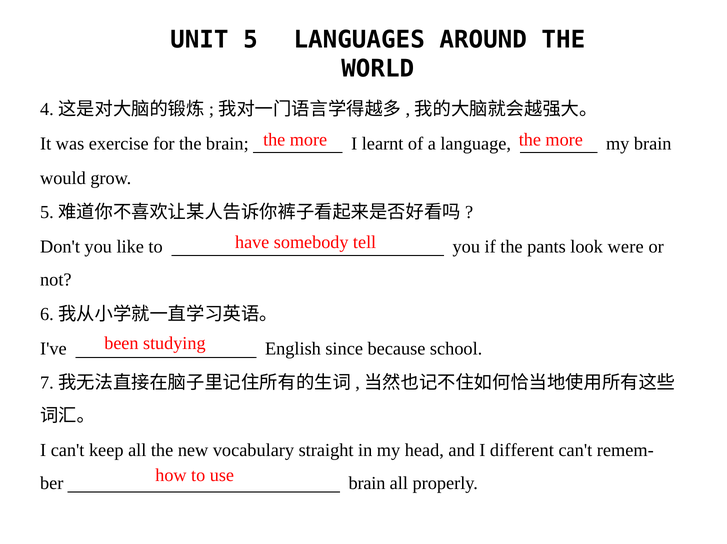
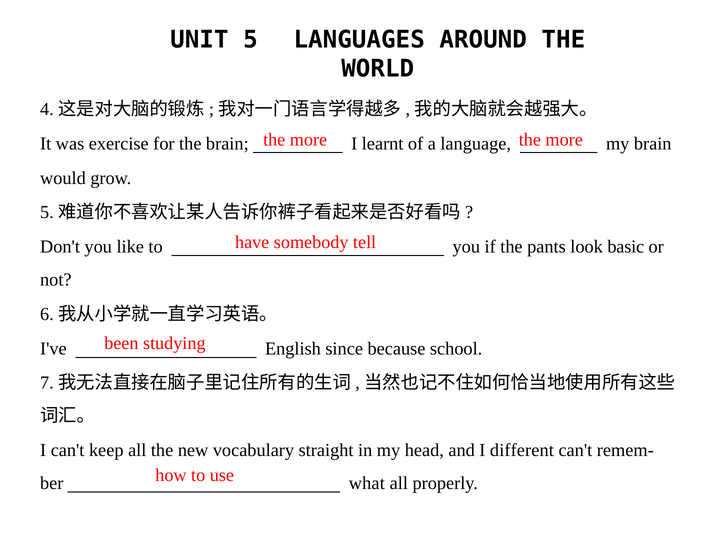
were: were -> basic
ber brain: brain -> what
